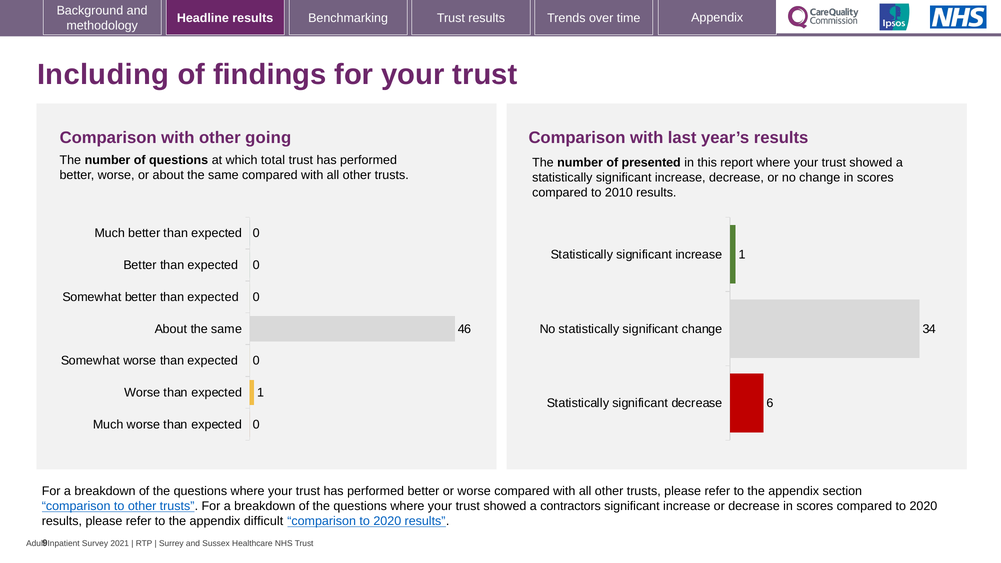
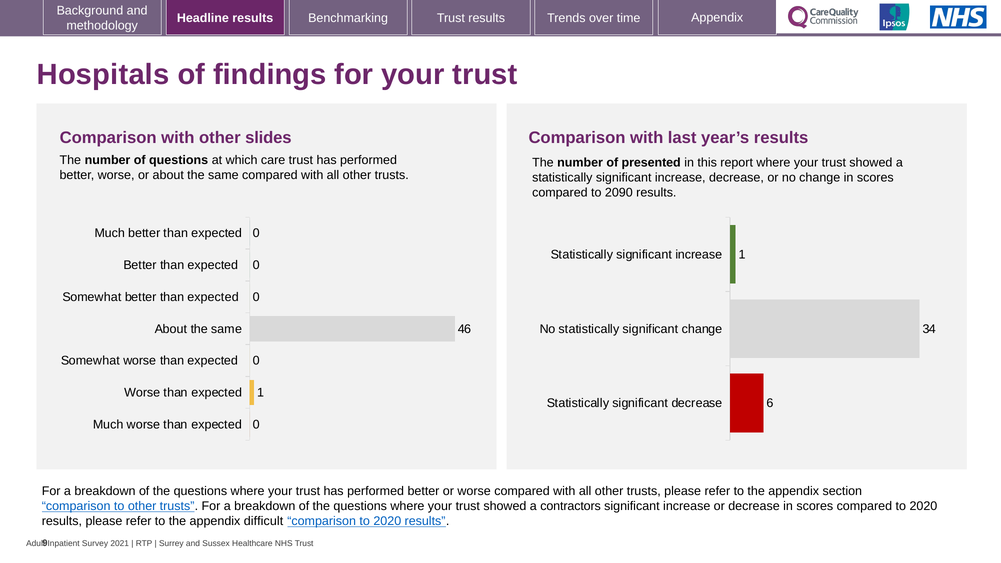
Including: Including -> Hospitals
going: going -> slides
total: total -> care
2010: 2010 -> 2090
